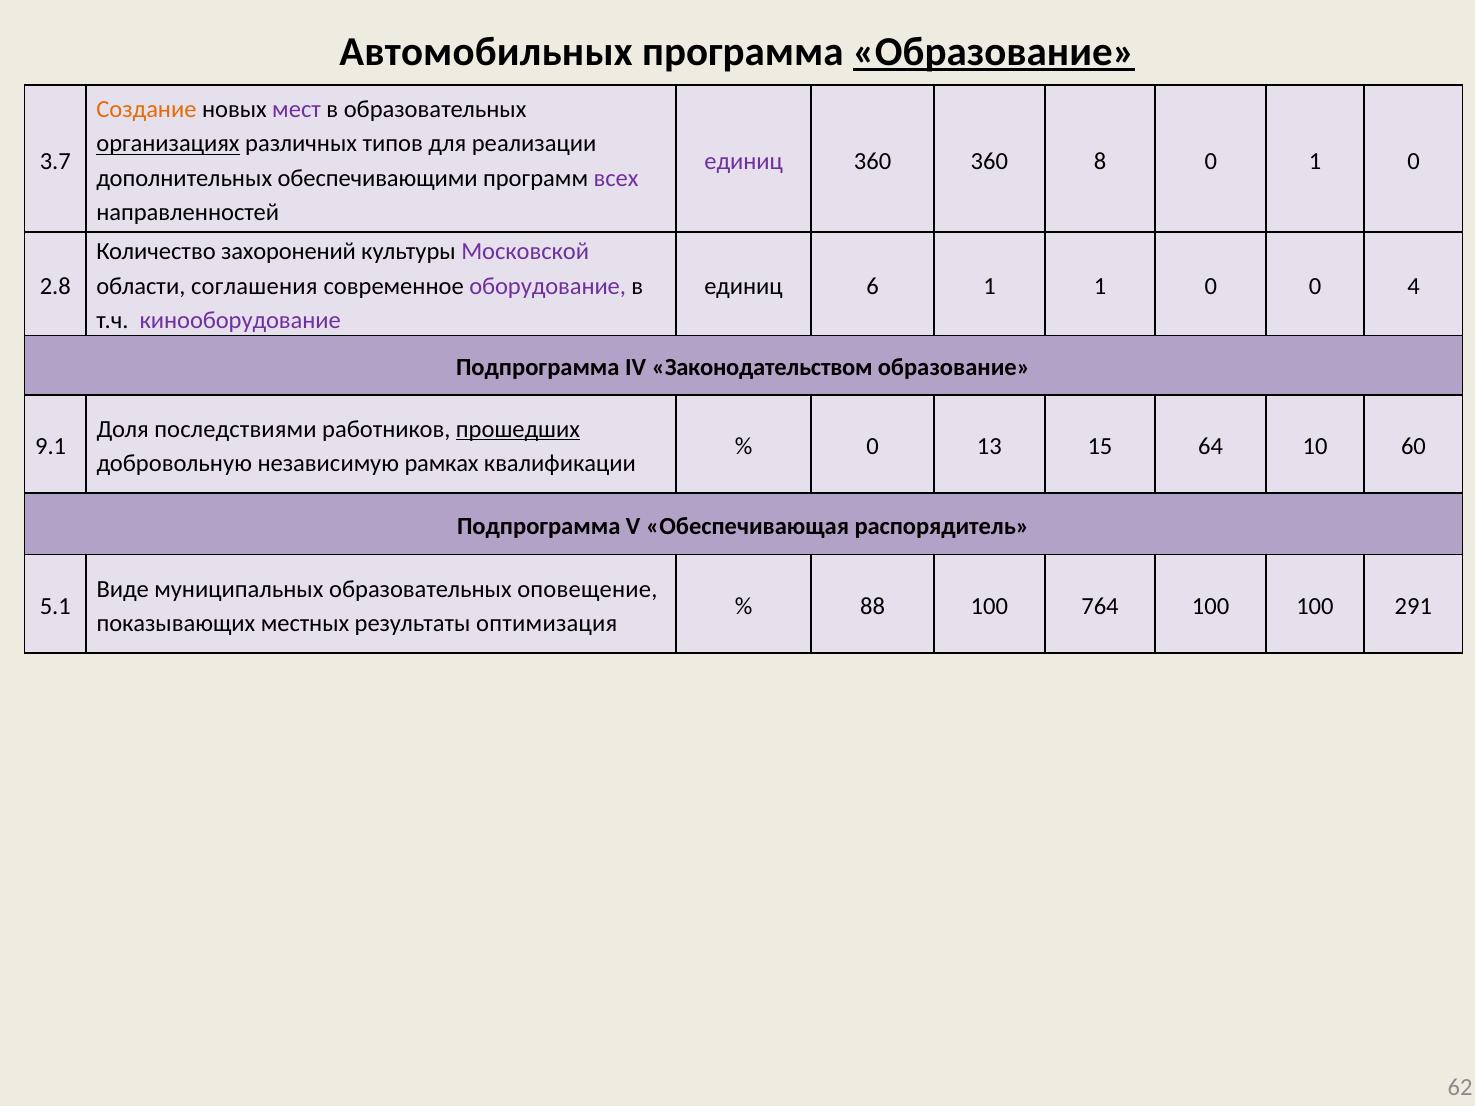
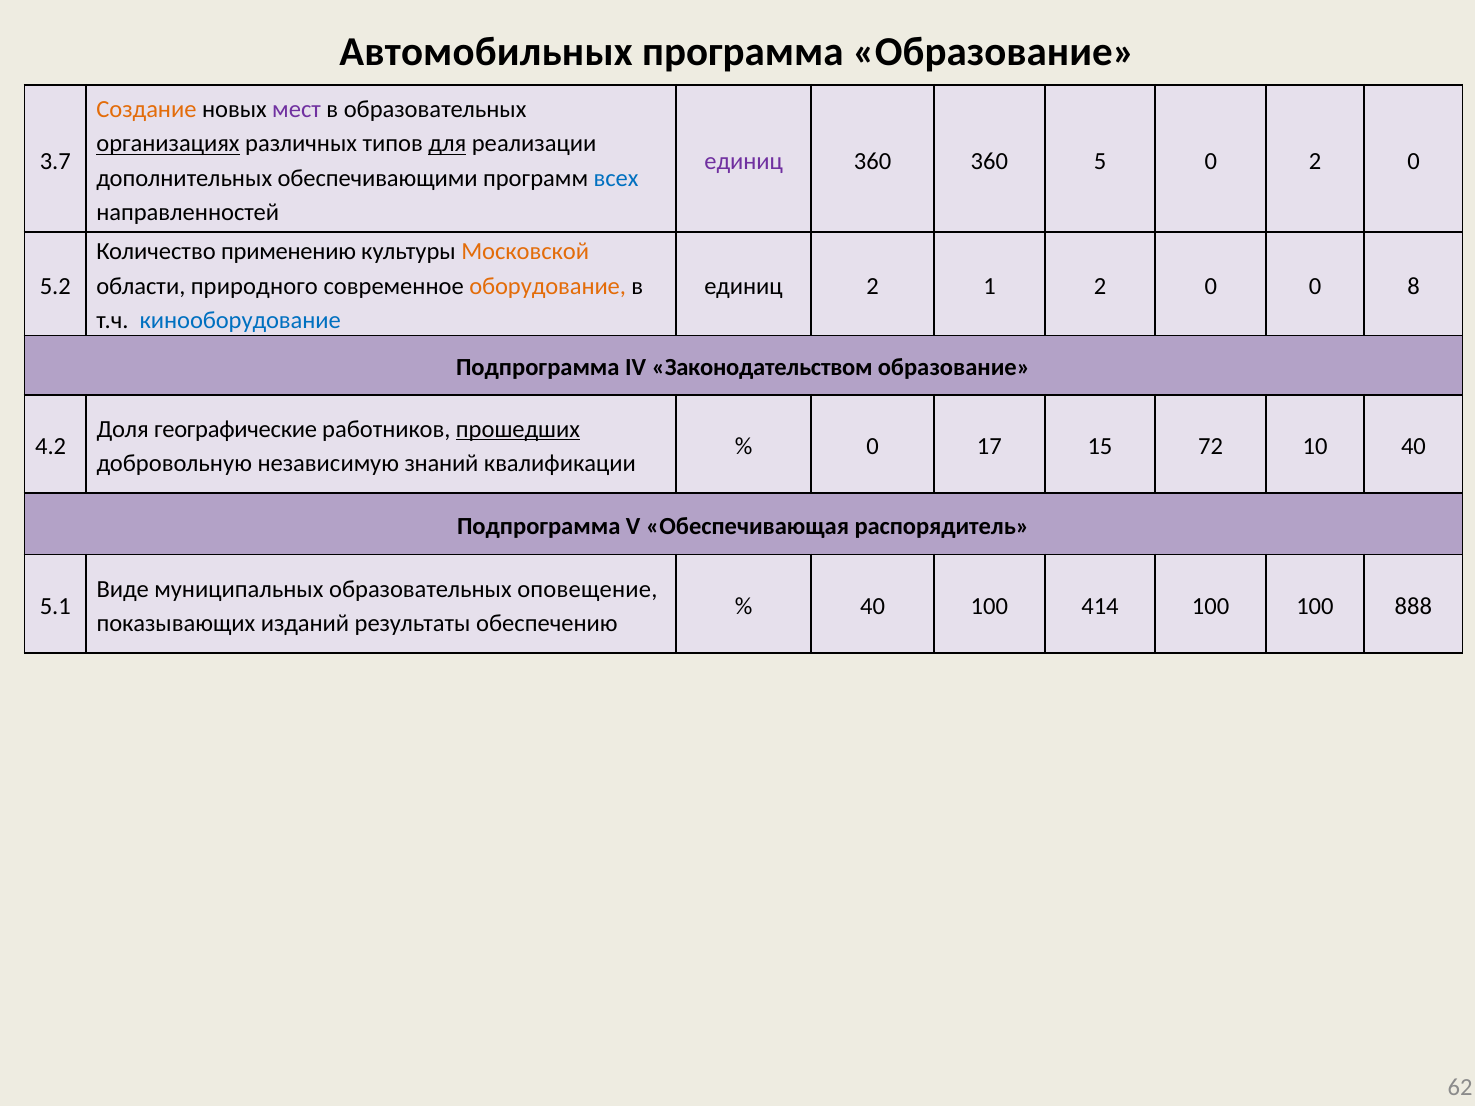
Образование at (994, 52) underline: present -> none
для underline: none -> present
8: 8 -> 5
0 1: 1 -> 2
всех colour: purple -> blue
захоронений: захоронений -> применению
Московской colour: purple -> orange
2.8: 2.8 -> 5.2
соглашения: соглашения -> природного
оборудование colour: purple -> orange
единиц 6: 6 -> 2
1 1: 1 -> 2
4: 4 -> 8
кинооборудование colour: purple -> blue
последствиями: последствиями -> географические
9.1: 9.1 -> 4.2
13: 13 -> 17
64: 64 -> 72
10 60: 60 -> 40
рамках: рамках -> знаний
88 at (873, 606): 88 -> 40
764: 764 -> 414
291: 291 -> 888
местных: местных -> изданий
оптимизация: оптимизация -> обеспечению
